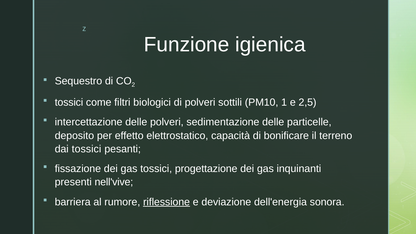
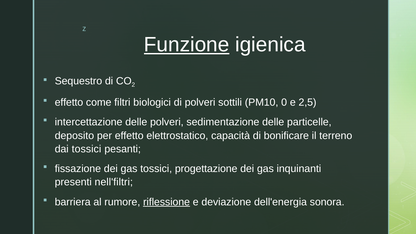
Funzione underline: none -> present
tossici at (69, 102): tossici -> effetto
1: 1 -> 0
nell'vive: nell'vive -> nell'filtri
